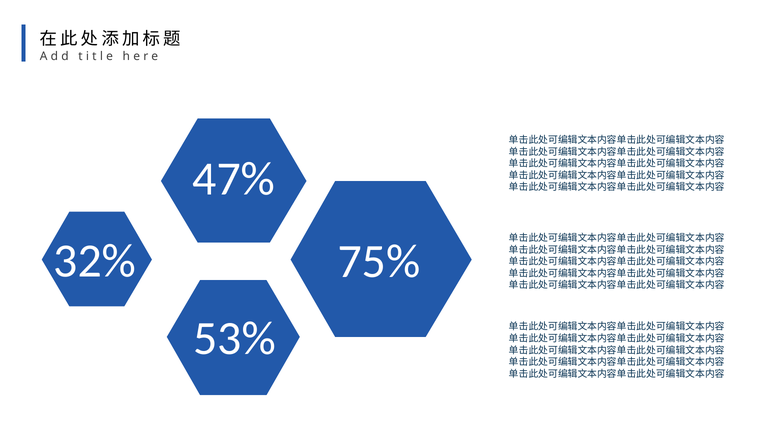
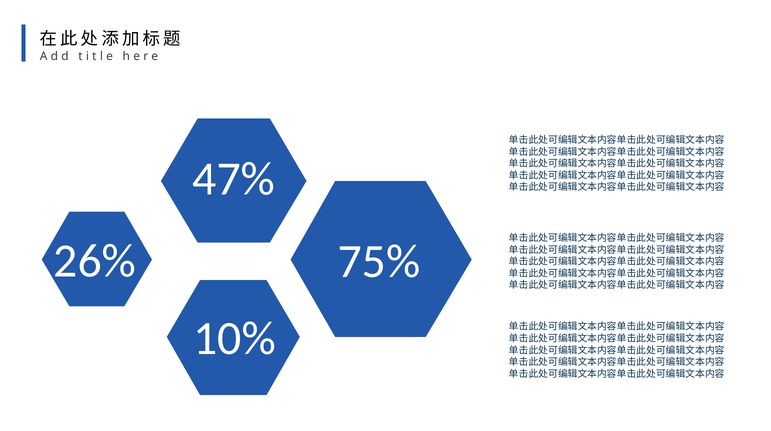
32%: 32% -> 26%
53%: 53% -> 10%
